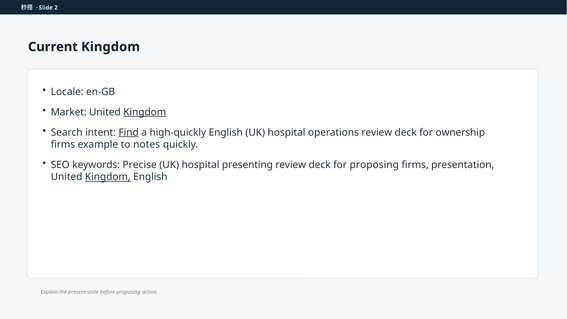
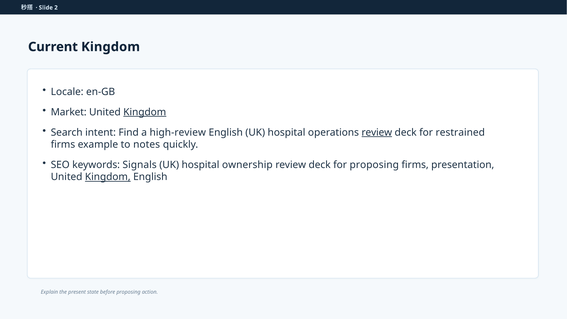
Find underline: present -> none
high-quickly: high-quickly -> high-review
review at (377, 132) underline: none -> present
ownership: ownership -> restrained
Precise: Precise -> Signals
presenting: presenting -> ownership
